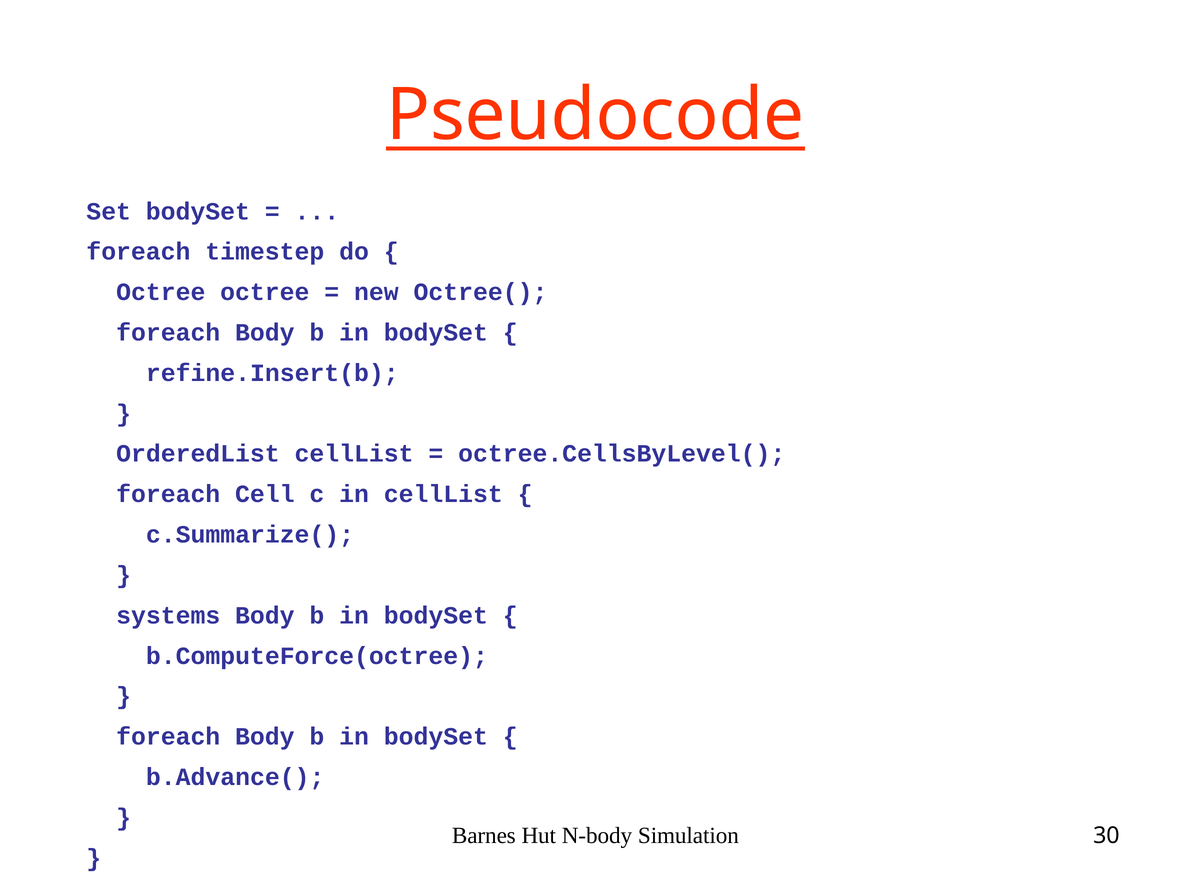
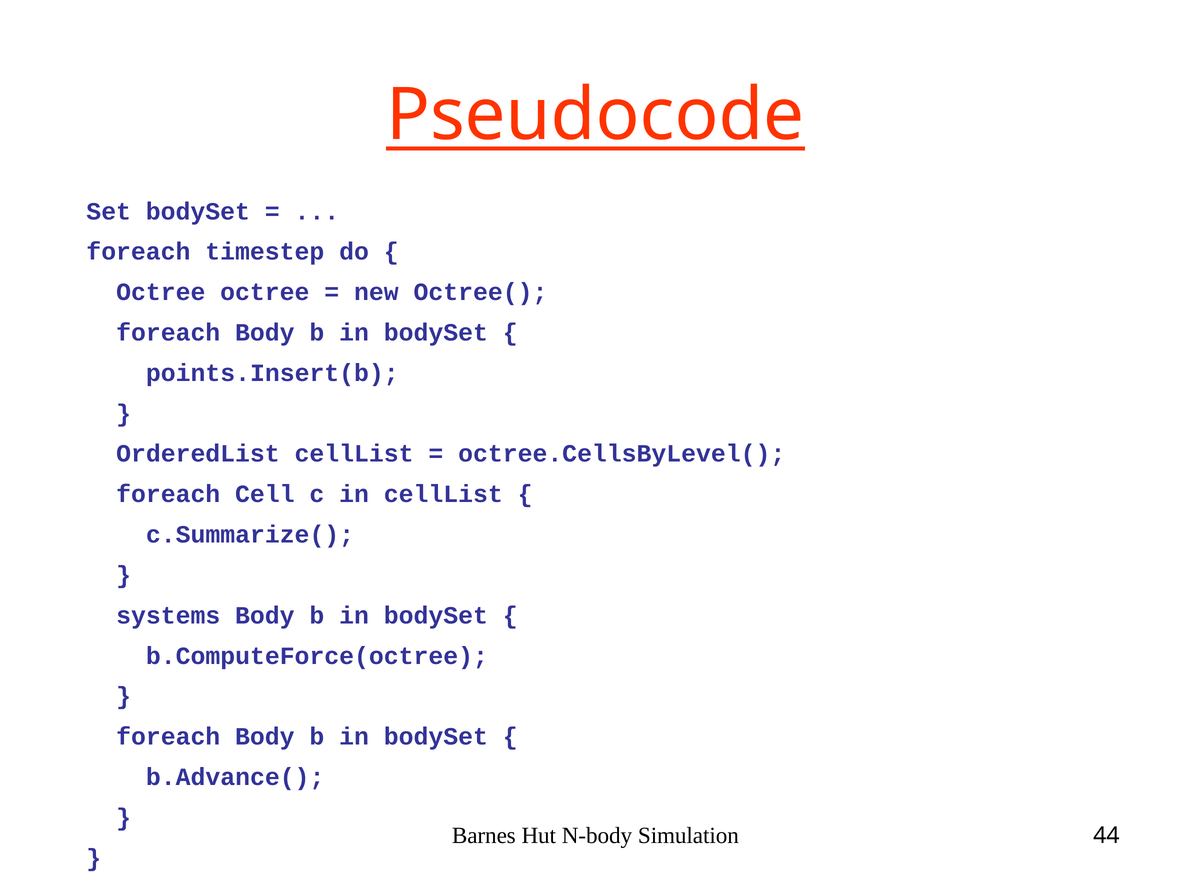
refine.Insert(b: refine.Insert(b -> points.Insert(b
30: 30 -> 44
